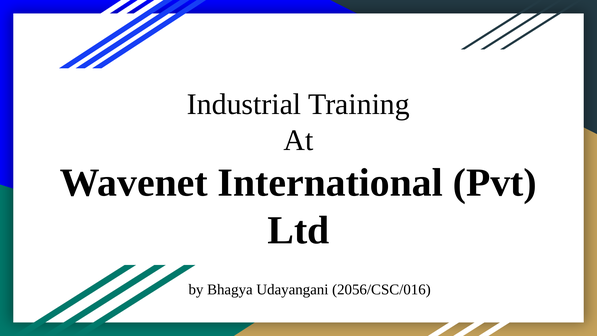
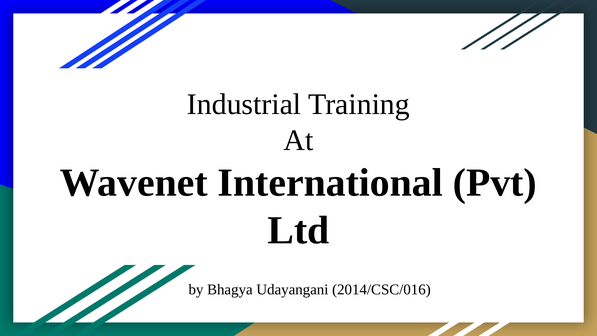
2056/CSC/016: 2056/CSC/016 -> 2014/CSC/016
